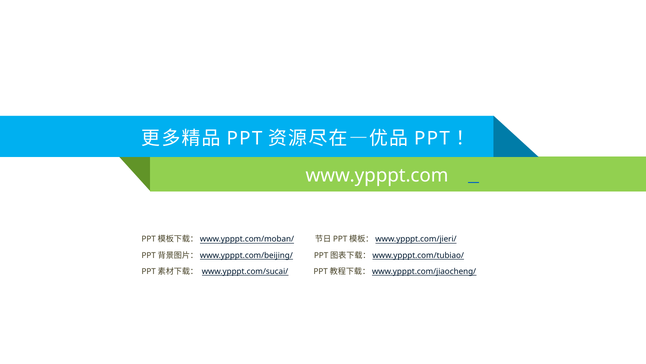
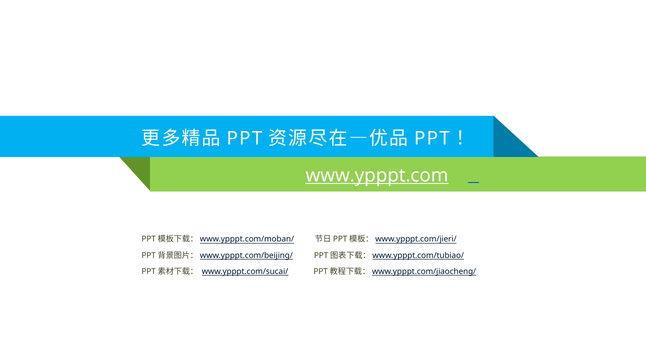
www.ypppt.com underline: none -> present
